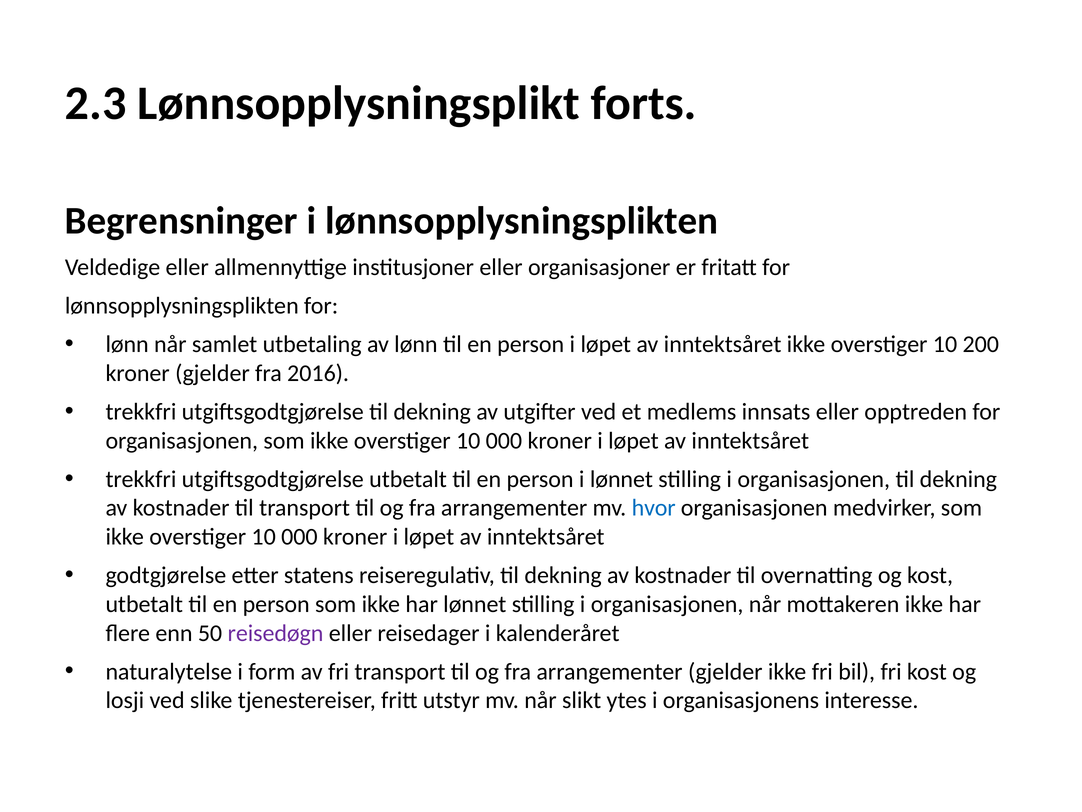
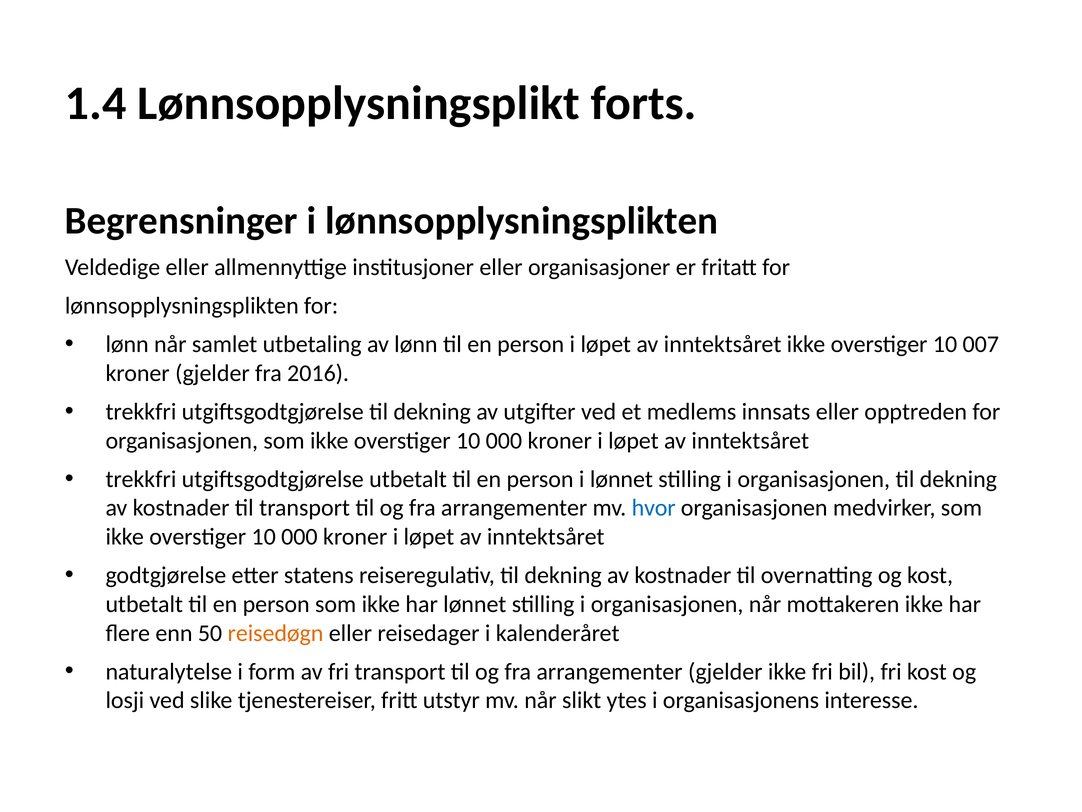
2.3: 2.3 -> 1.4
200: 200 -> 007
reisedøgn colour: purple -> orange
